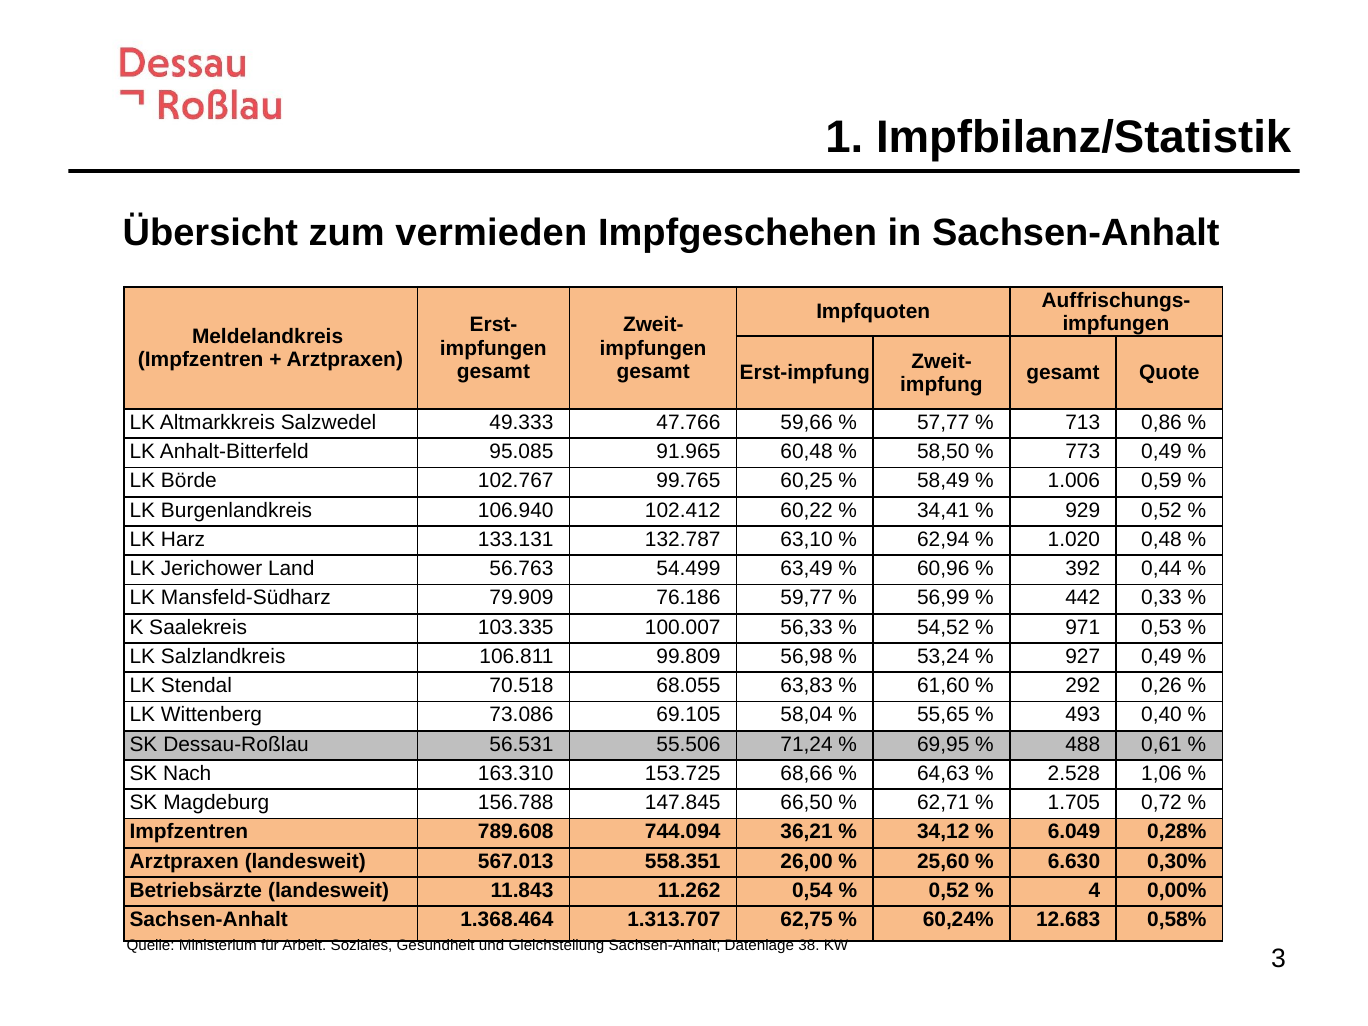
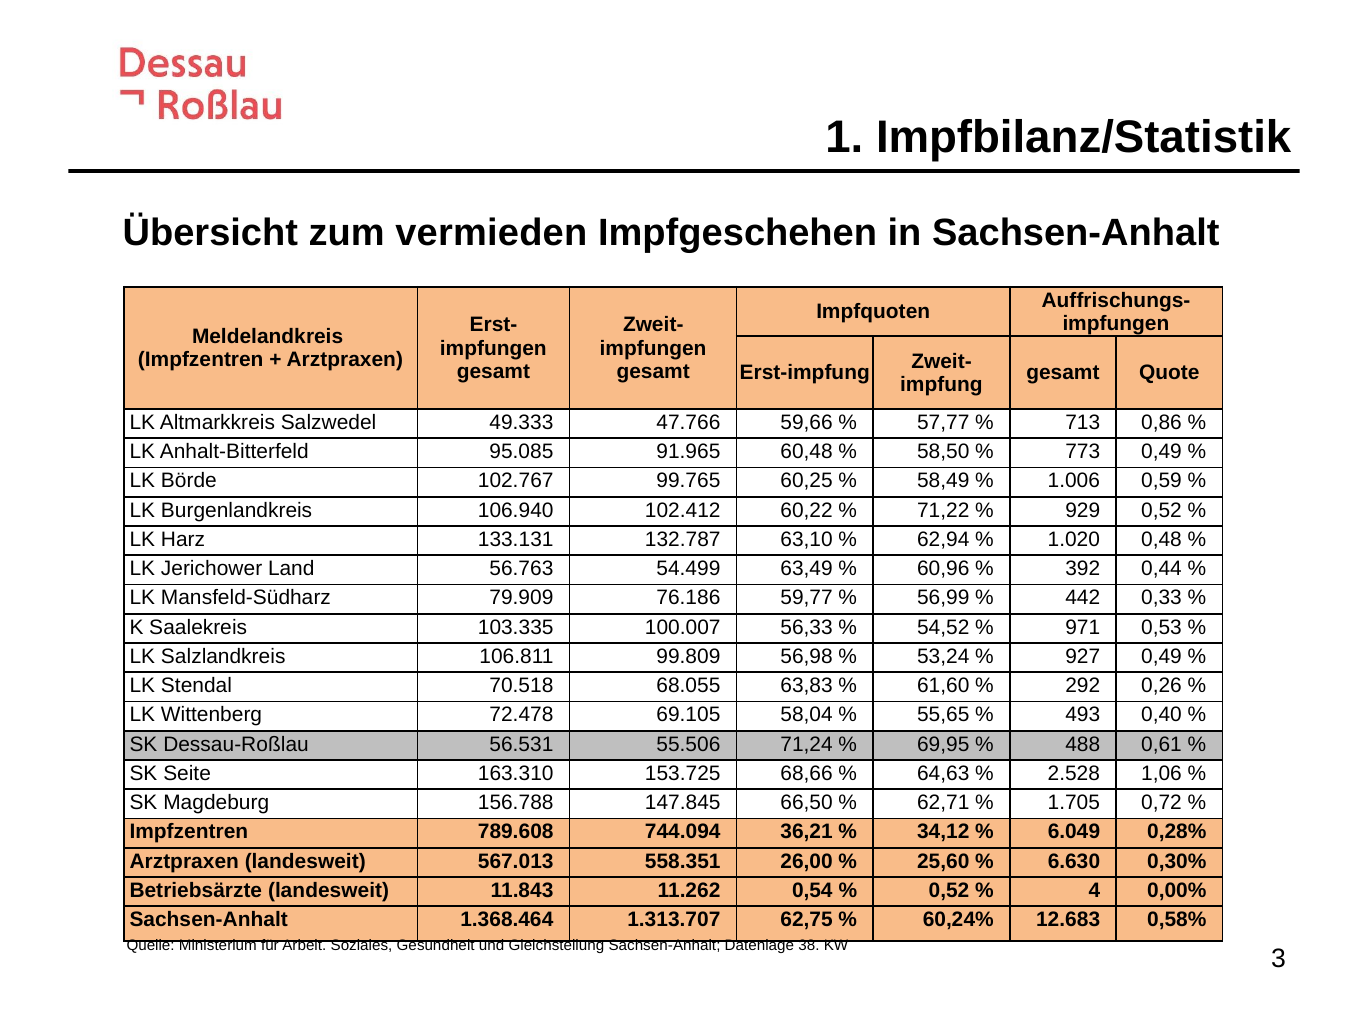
34,41: 34,41 -> 71,22
73.086: 73.086 -> 72.478
Nach: Nach -> Seite
